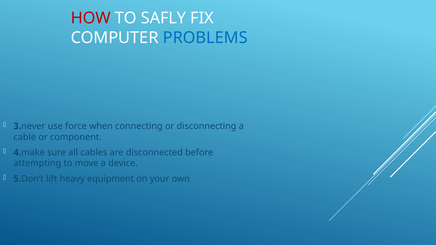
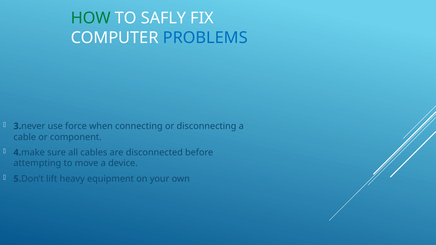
HOW colour: red -> green
